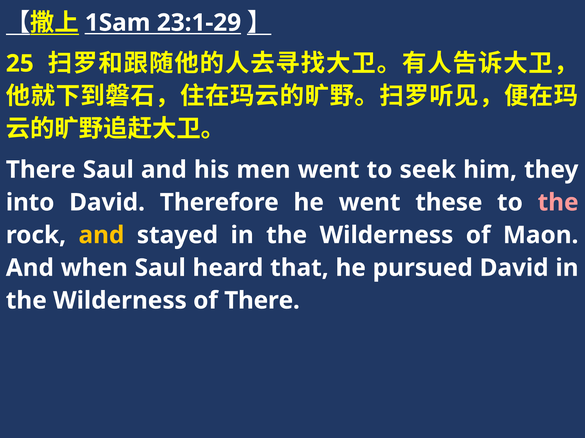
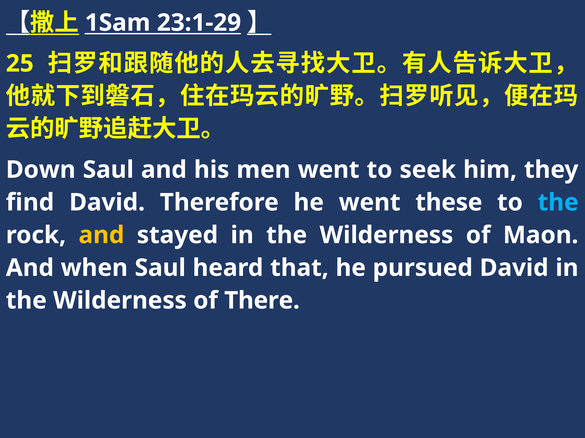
There at (41, 170): There -> Down
into: into -> find
the at (558, 203) colour: pink -> light blue
